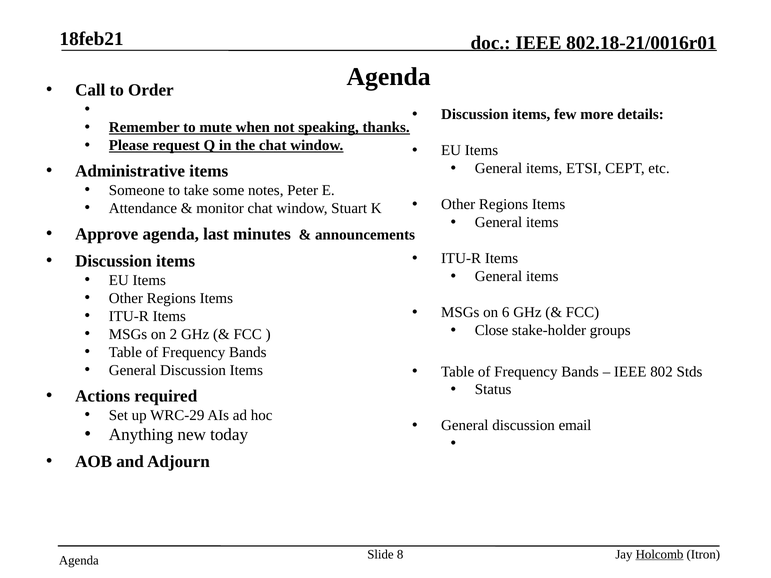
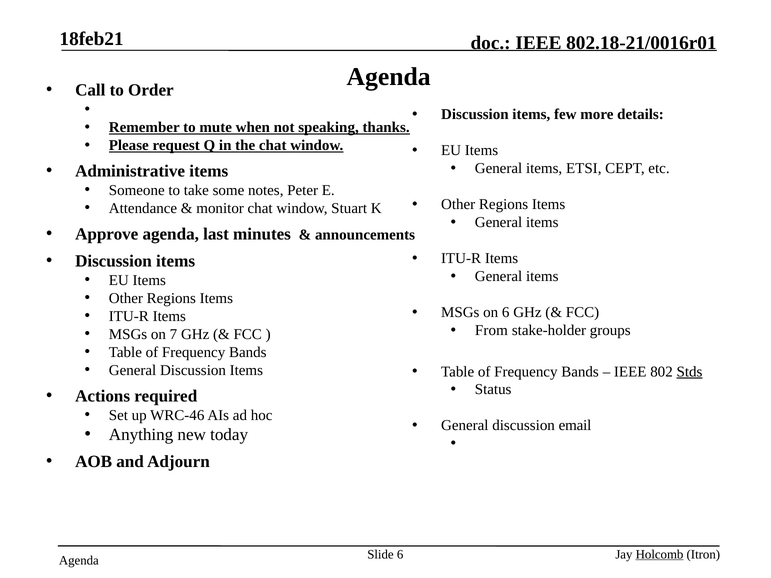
Close: Close -> From
2: 2 -> 7
Stds underline: none -> present
WRC-29: WRC-29 -> WRC-46
Slide 8: 8 -> 6
